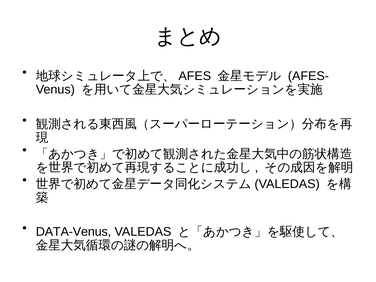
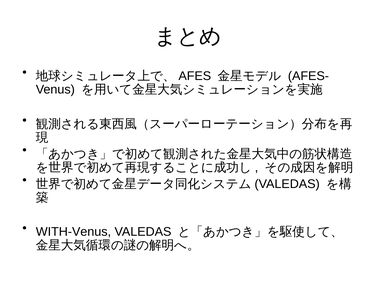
DATA-Venus: DATA-Venus -> WITH-Venus
